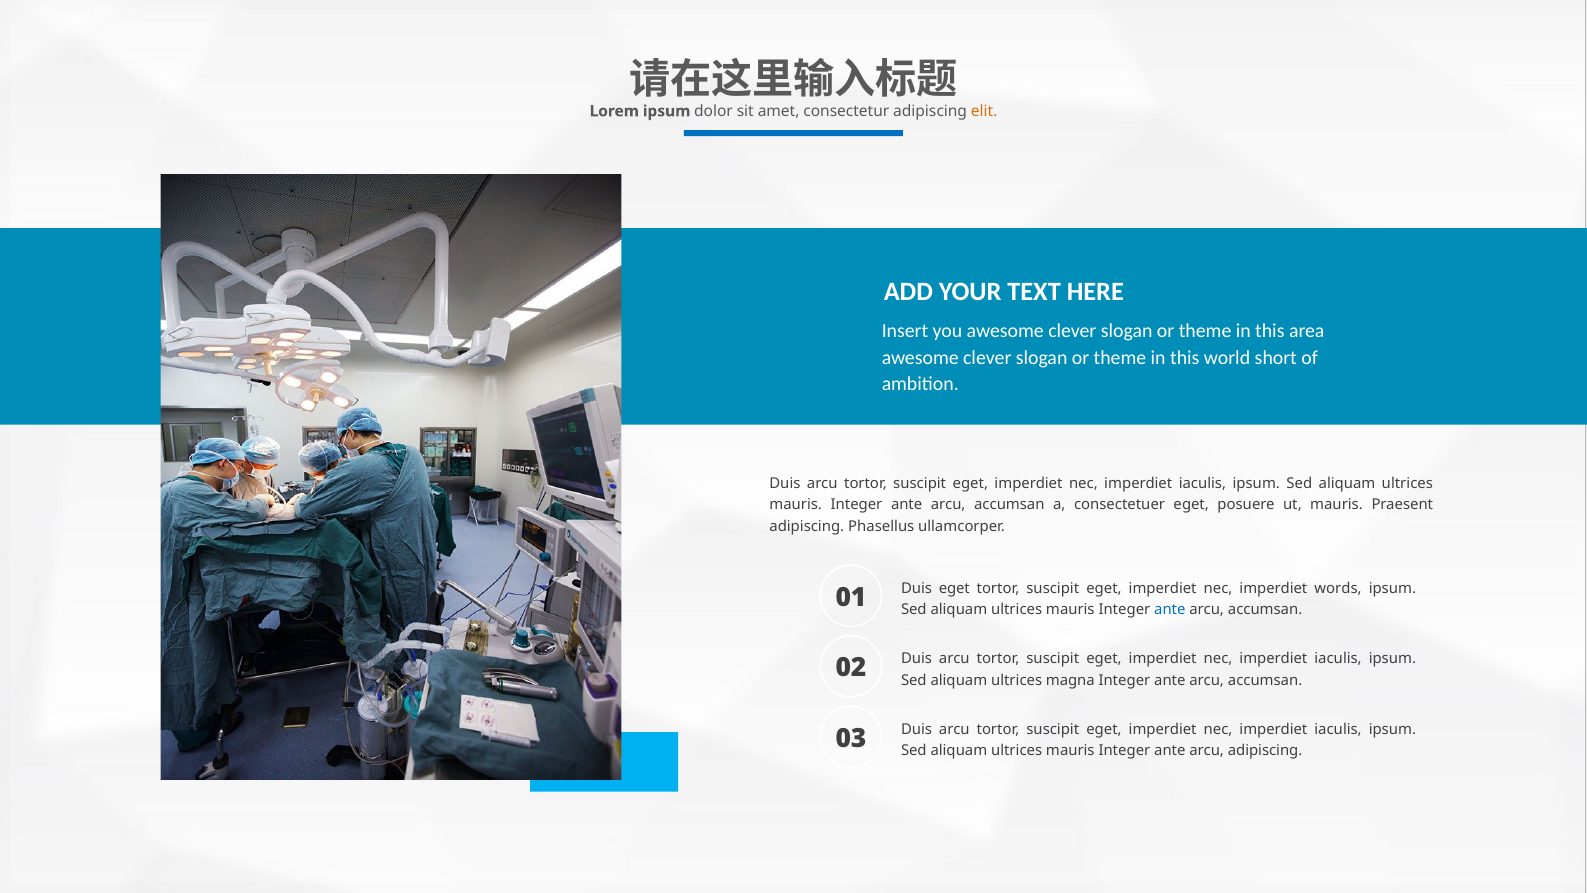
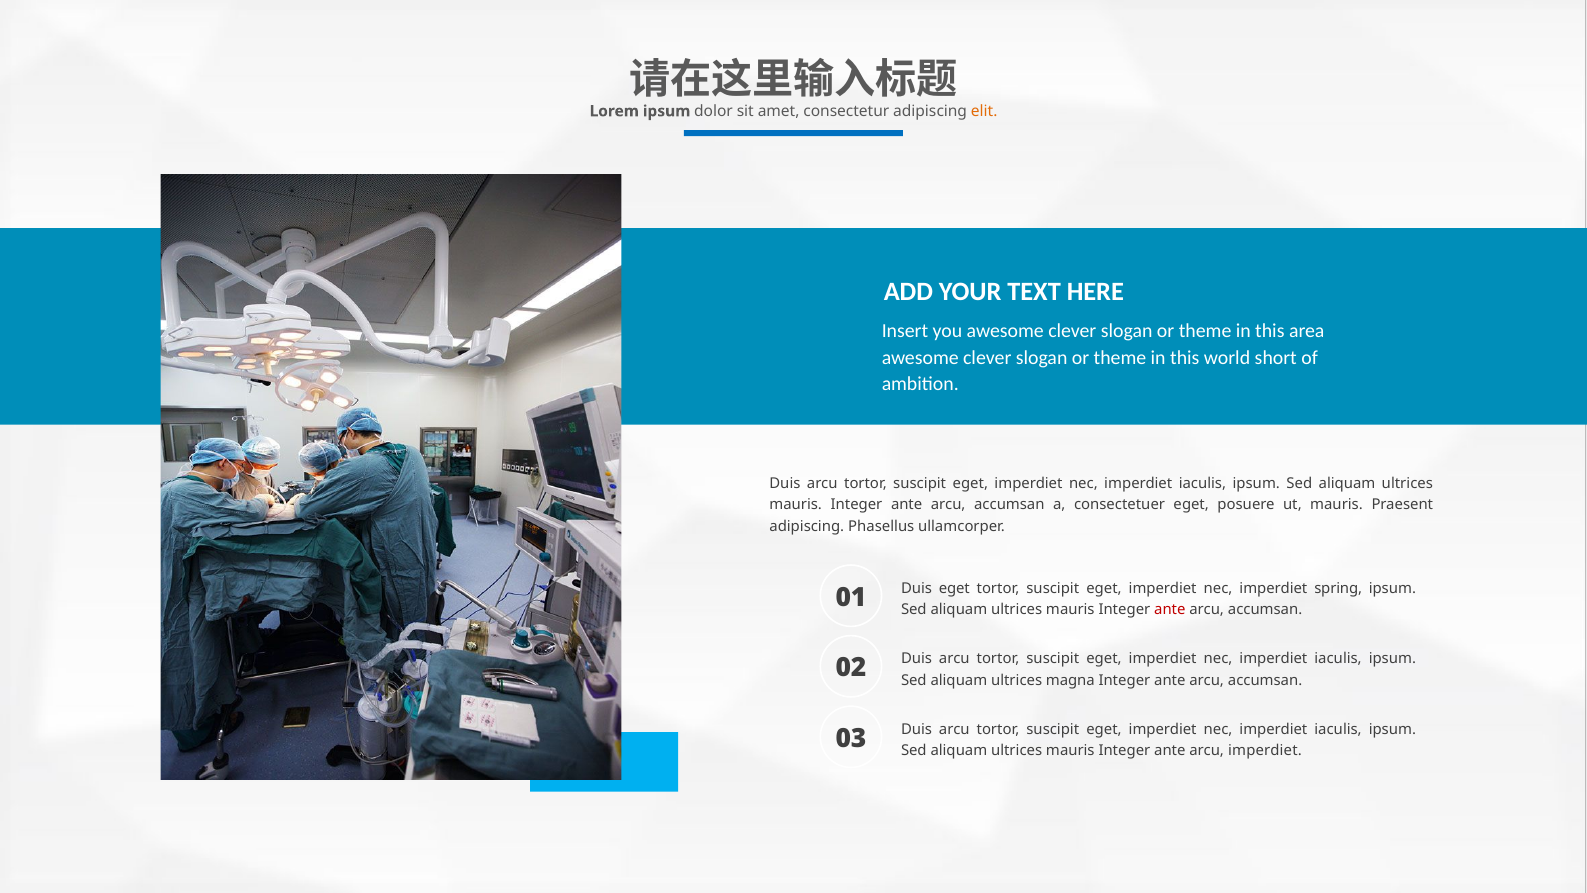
words: words -> spring
ante at (1170, 610) colour: blue -> red
arcu adipiscing: adipiscing -> imperdiet
